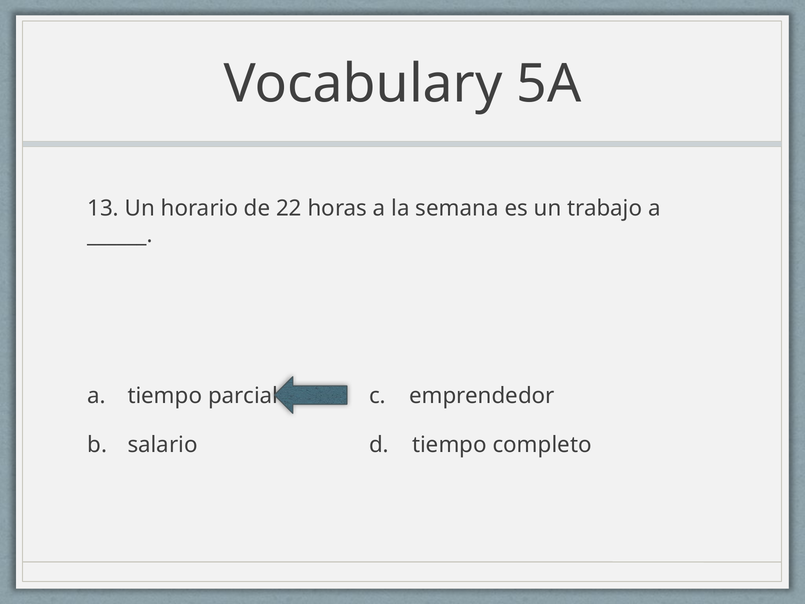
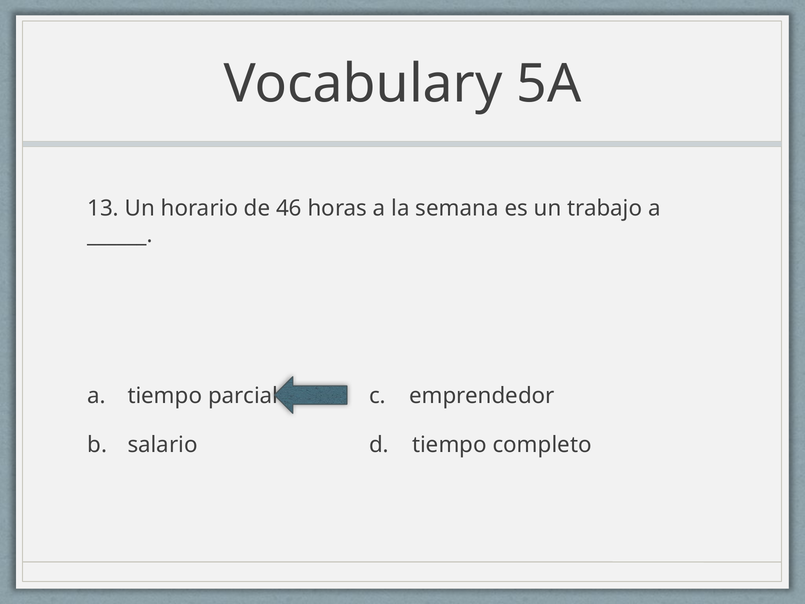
22: 22 -> 46
